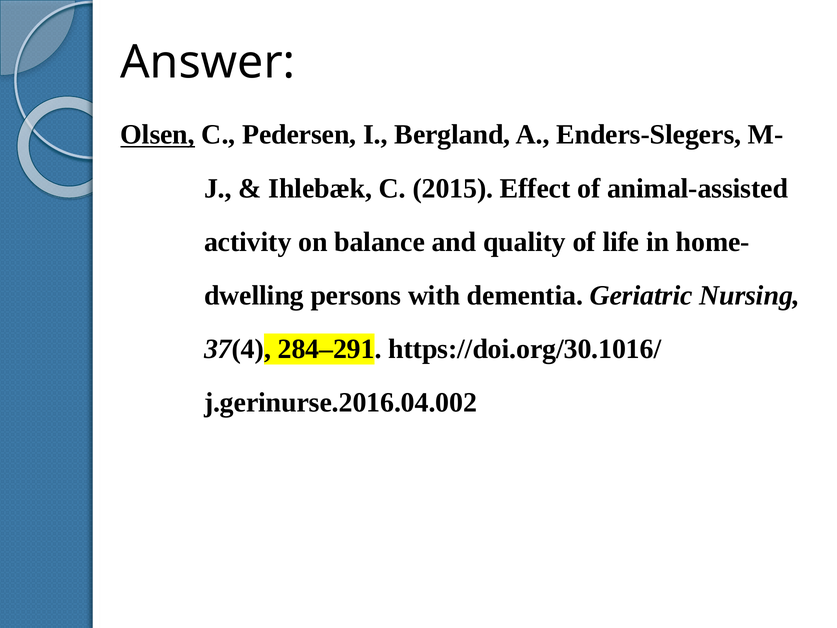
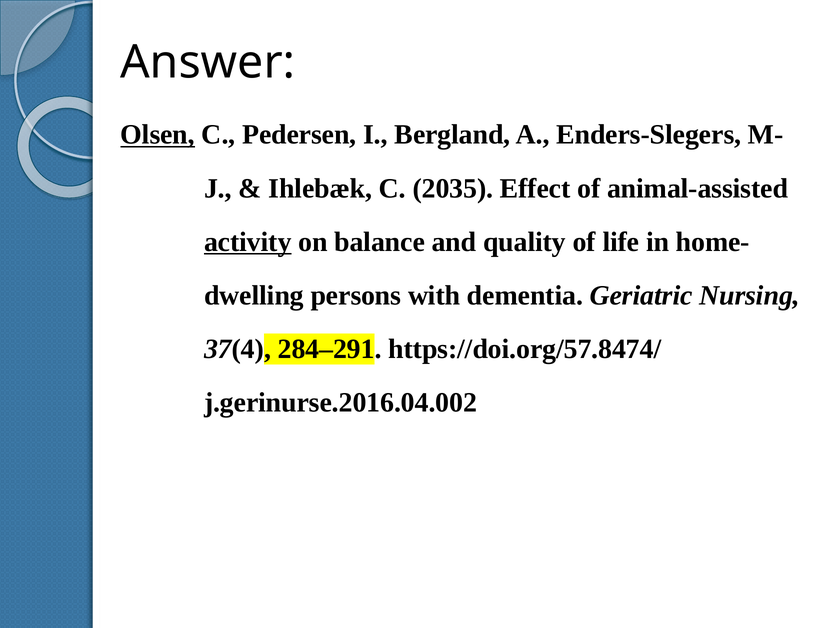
2015: 2015 -> 2035
activity underline: none -> present
https://doi.org/30.1016/: https://doi.org/30.1016/ -> https://doi.org/57.8474/
